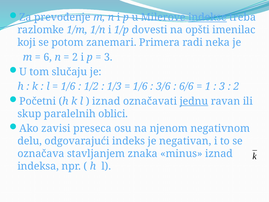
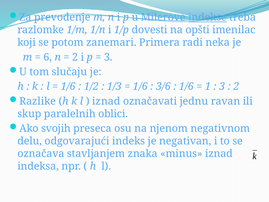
6/6 at (186, 86): 6/6 -> 1/6
Početni: Početni -> Razlike
jednu underline: present -> none
zavisi: zavisi -> svojih
